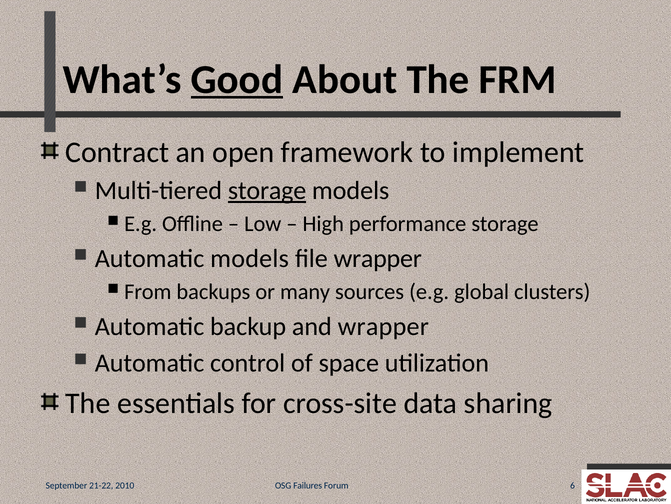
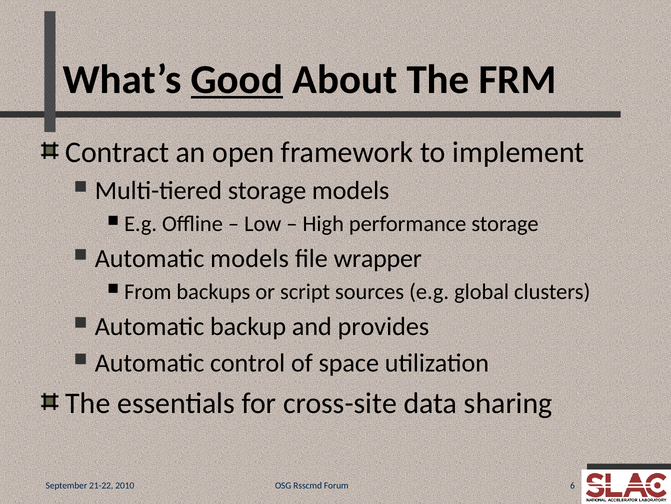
storage at (267, 190) underline: present -> none
many: many -> script
and wrapper: wrapper -> provides
Failures: Failures -> Rsscmd
